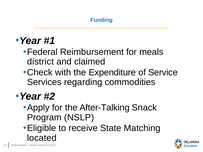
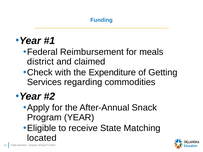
Service: Service -> Getting
After-Talking: After-Talking -> After-Annual
Program NSLP: NSLP -> YEAR
